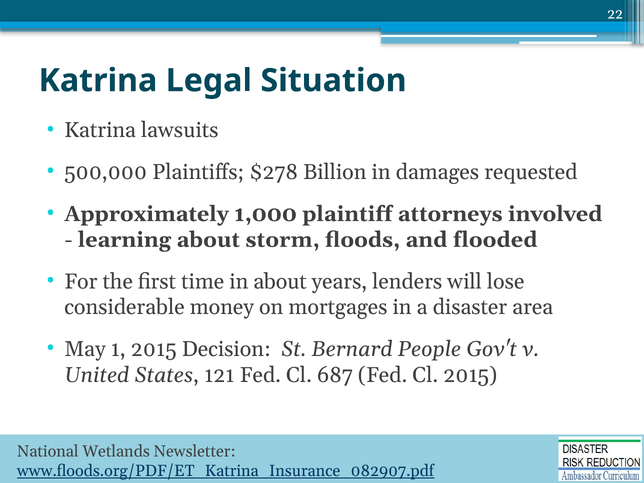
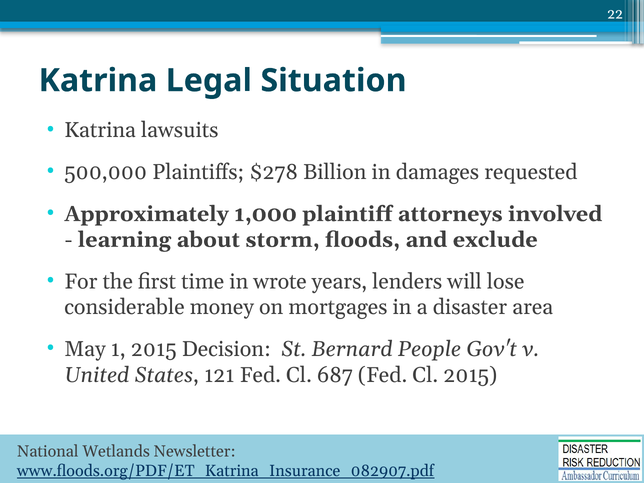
flooded: flooded -> exclude
in about: about -> wrote
